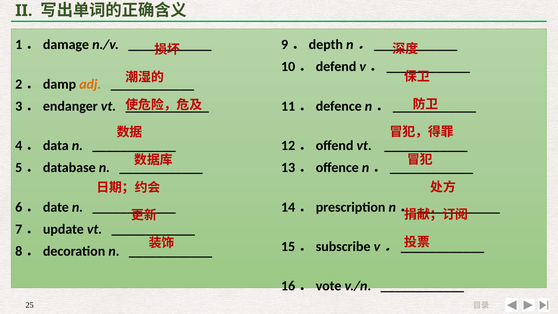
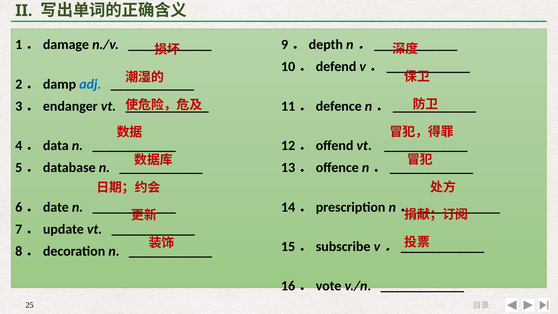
adj colour: orange -> blue
